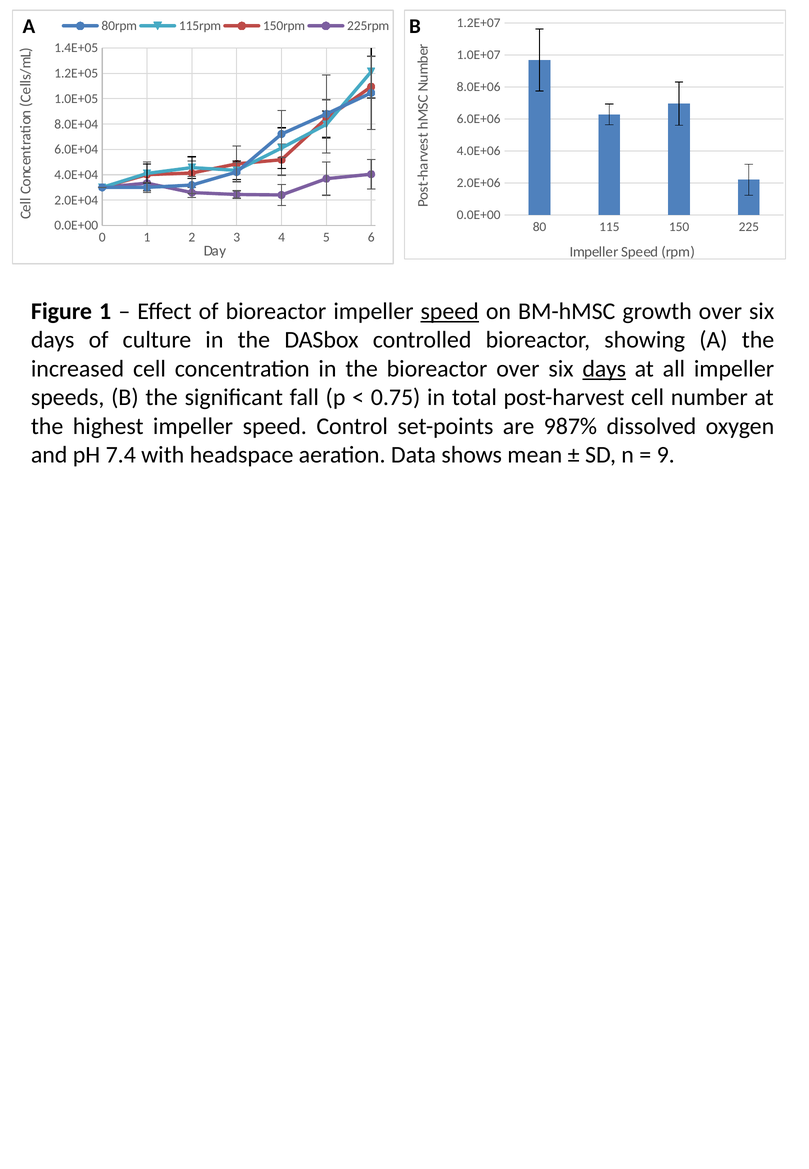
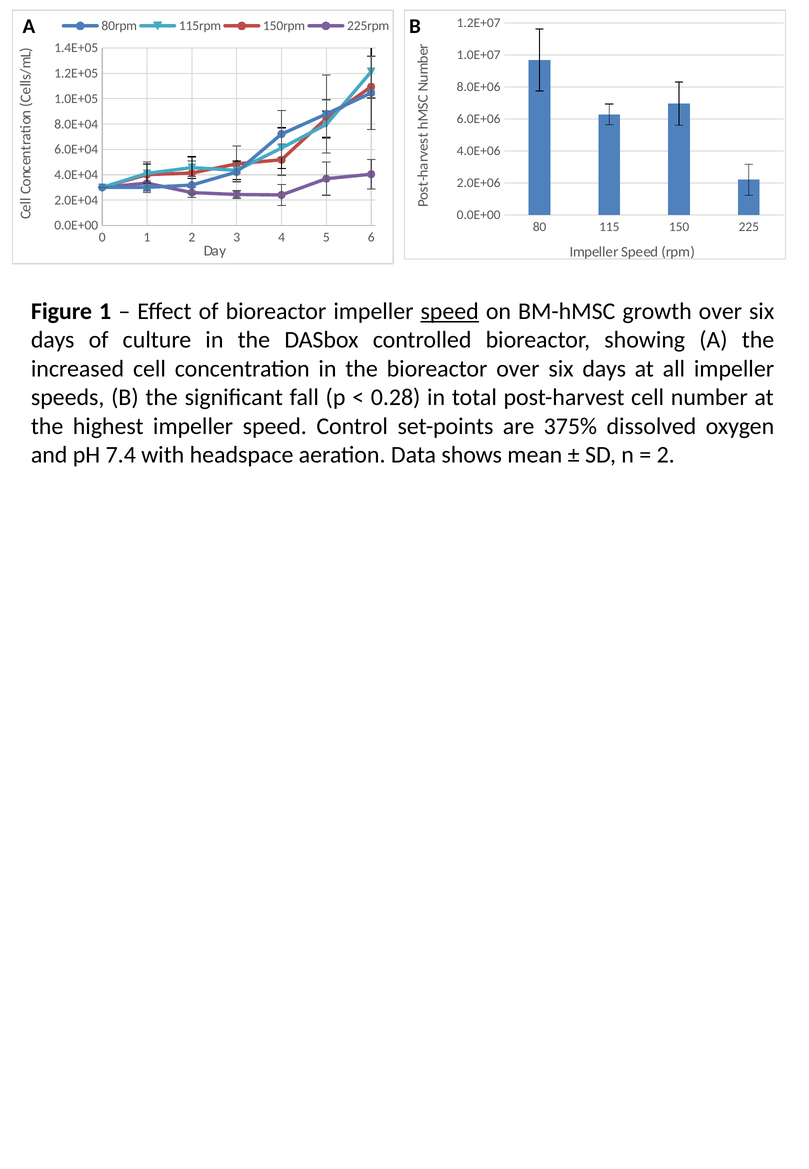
days at (604, 369) underline: present -> none
0.75: 0.75 -> 0.28
987%: 987% -> 375%
9 at (666, 455): 9 -> 2
